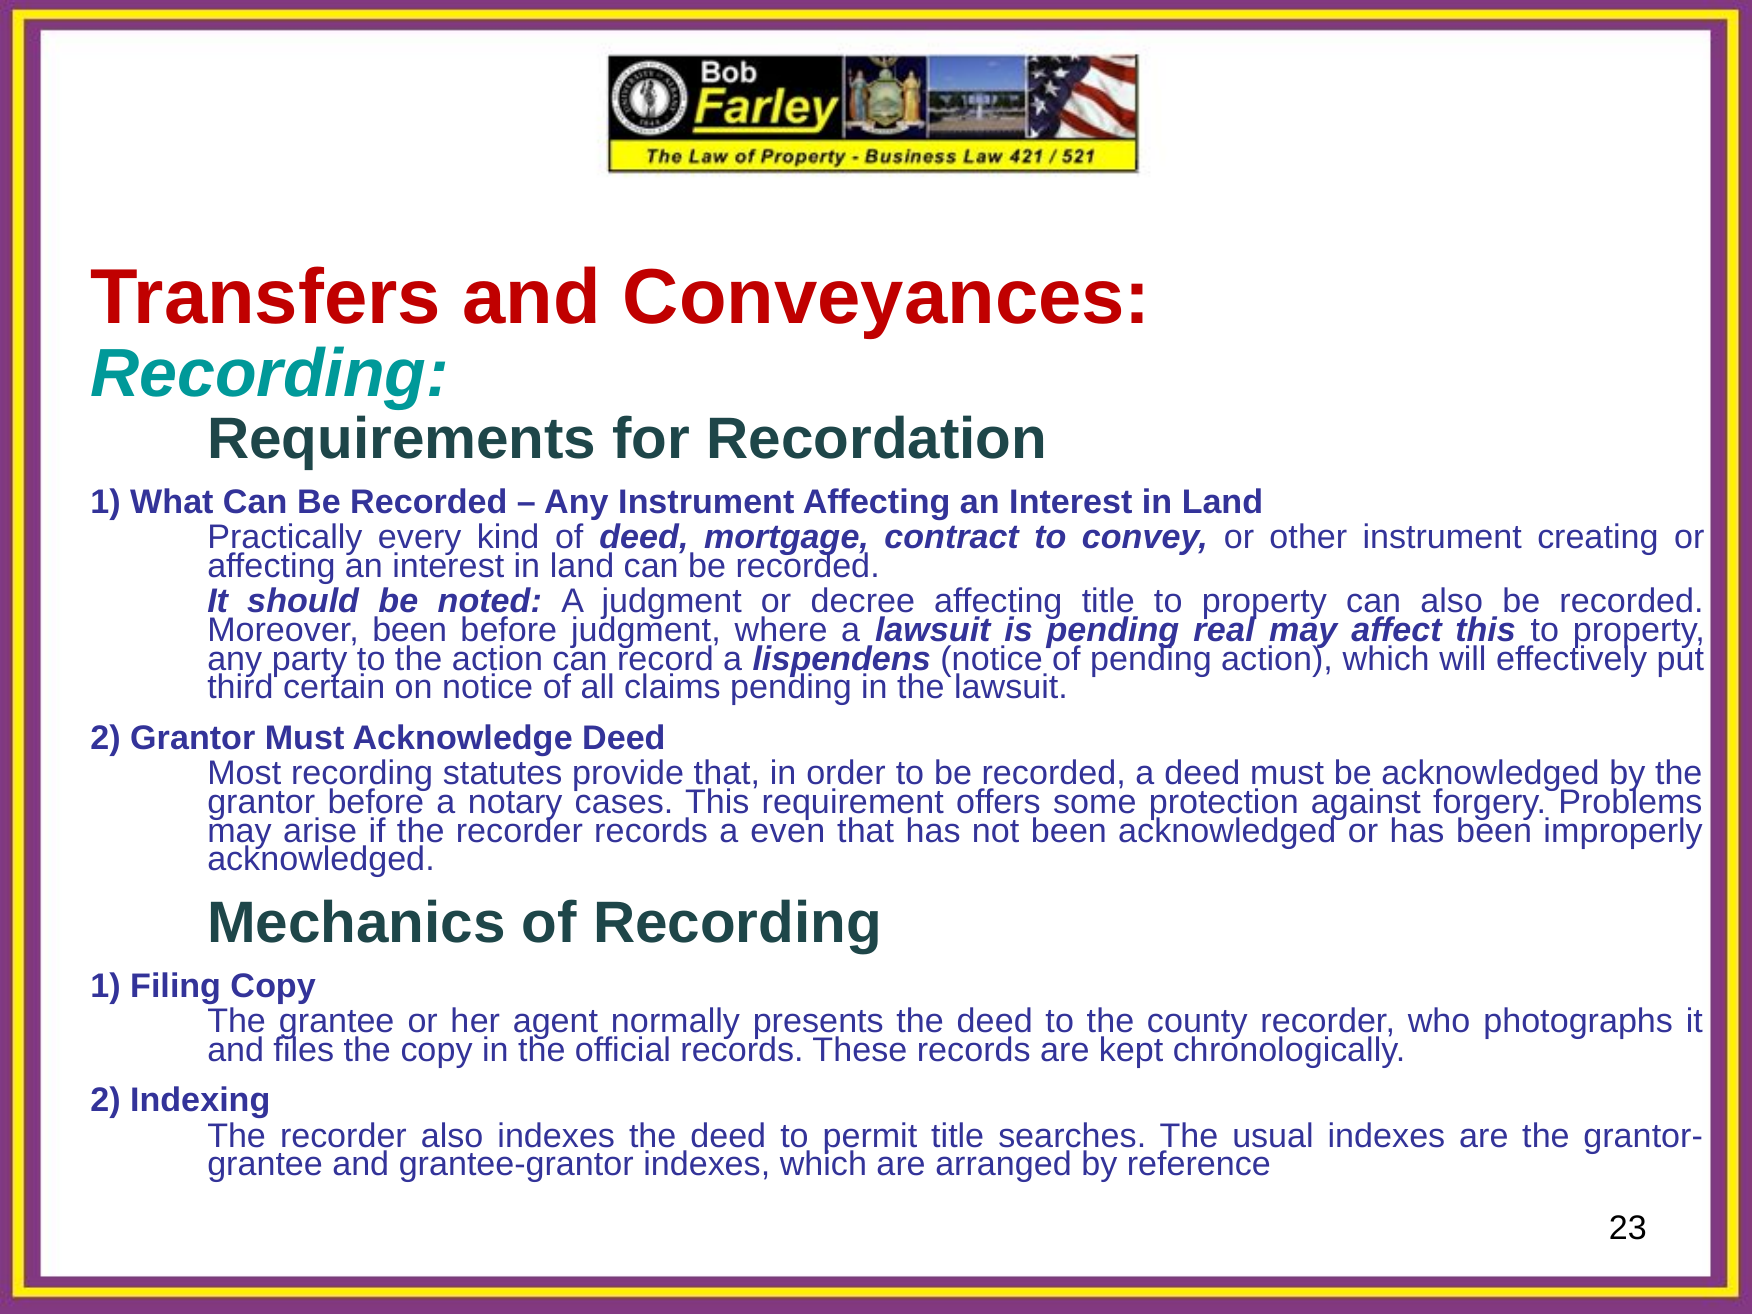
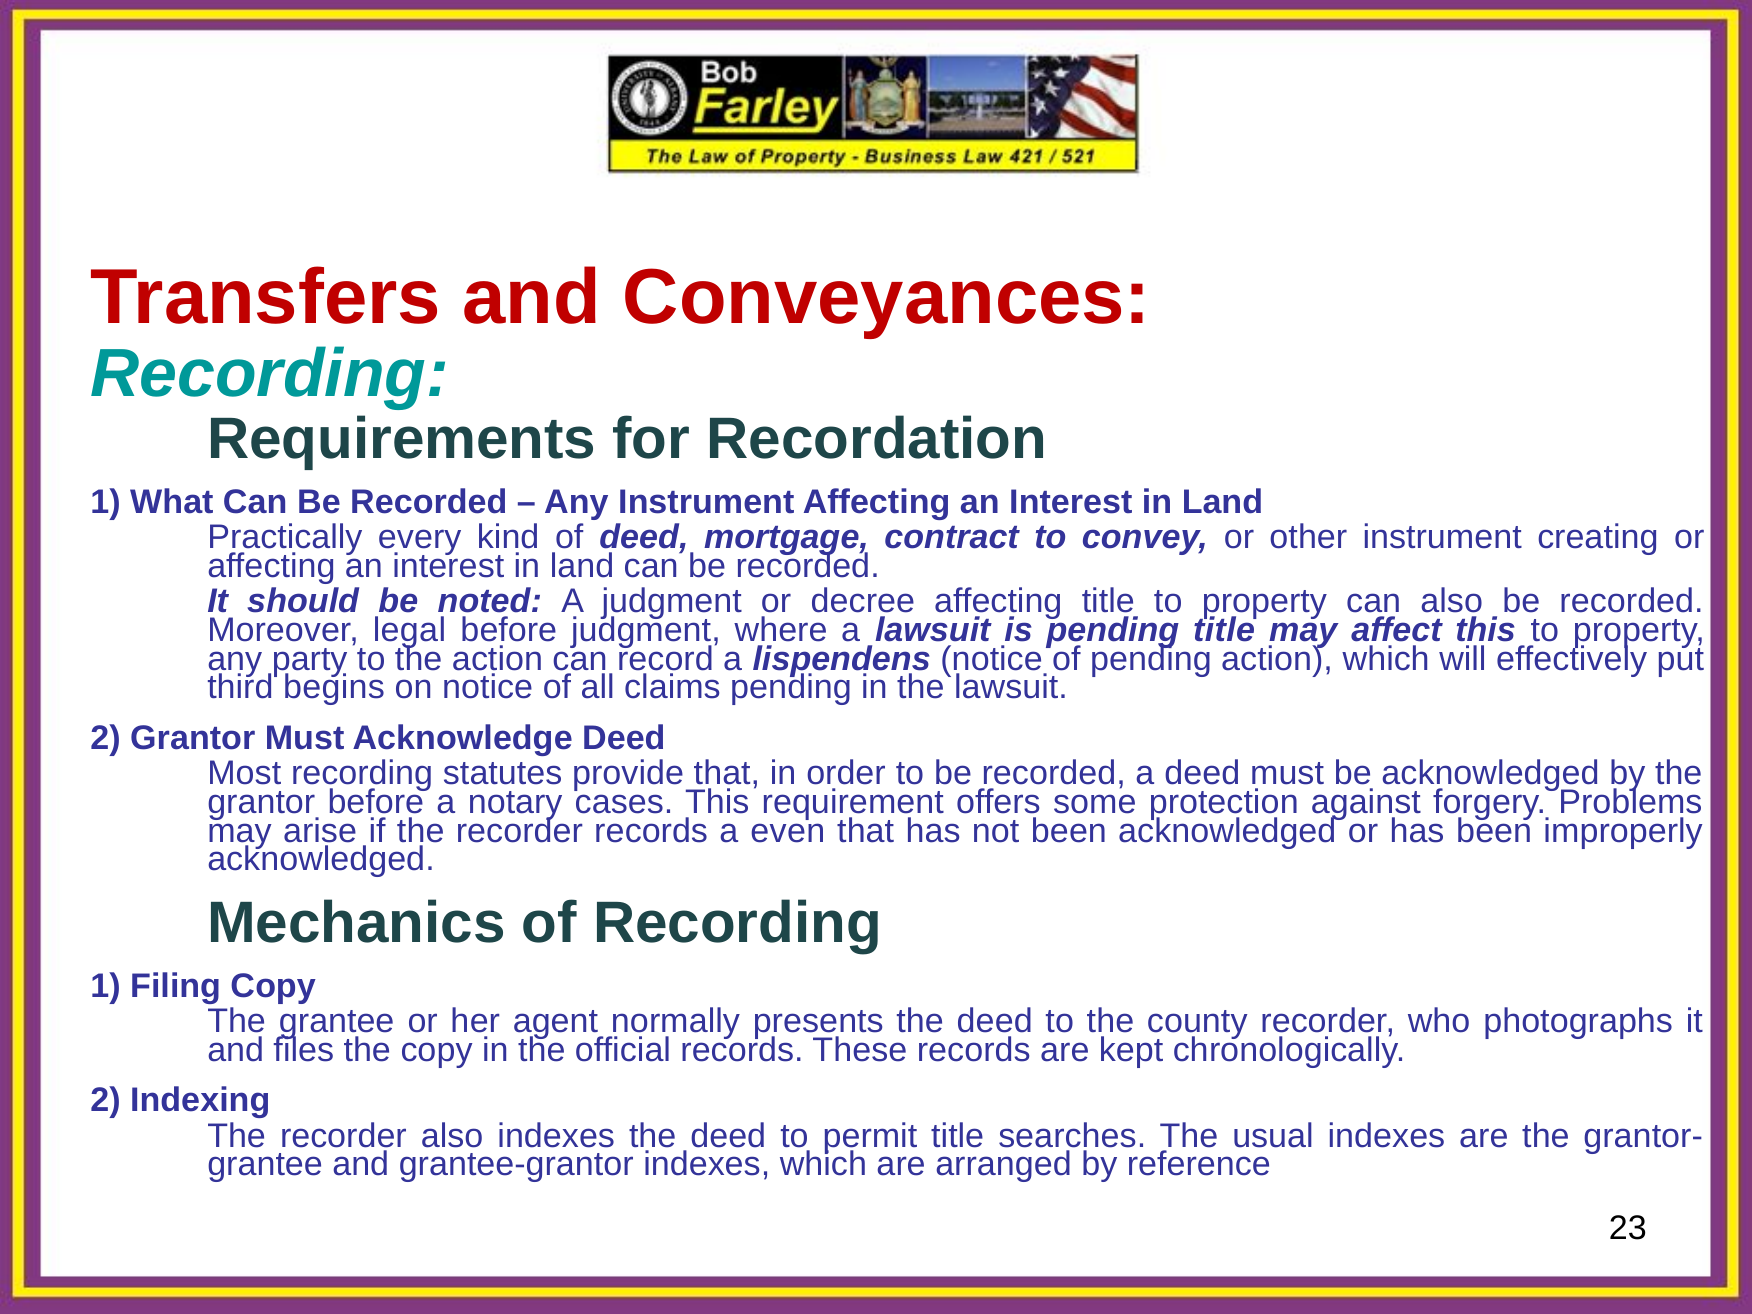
Moreover been: been -> legal
pending real: real -> title
certain: certain -> begins
